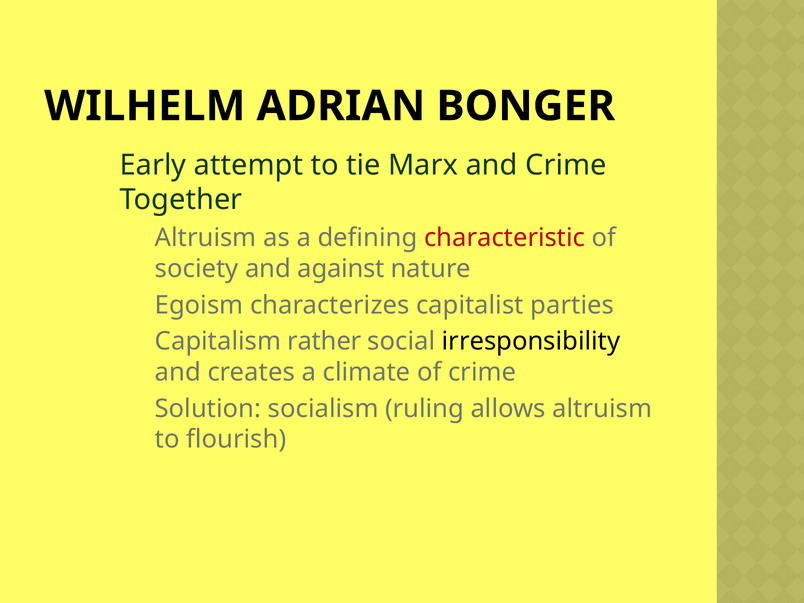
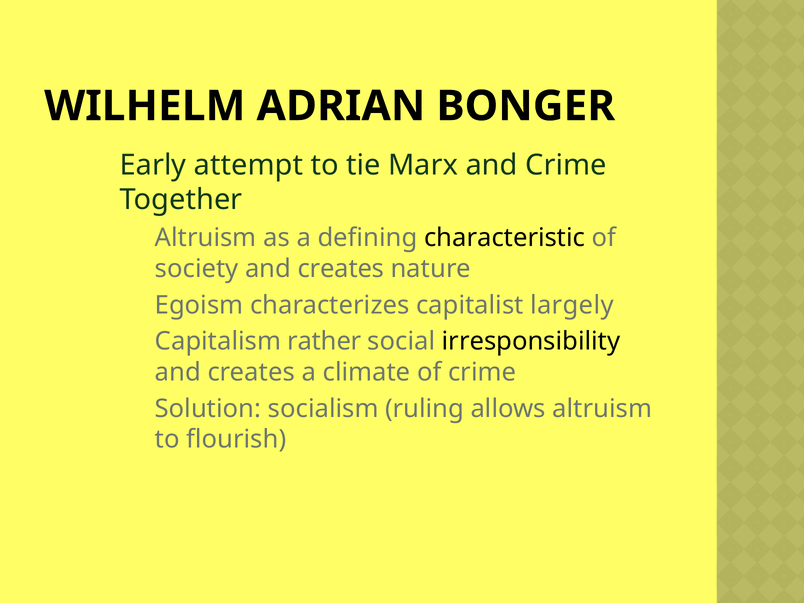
characteristic colour: red -> black
society and against: against -> creates
parties: parties -> largely
